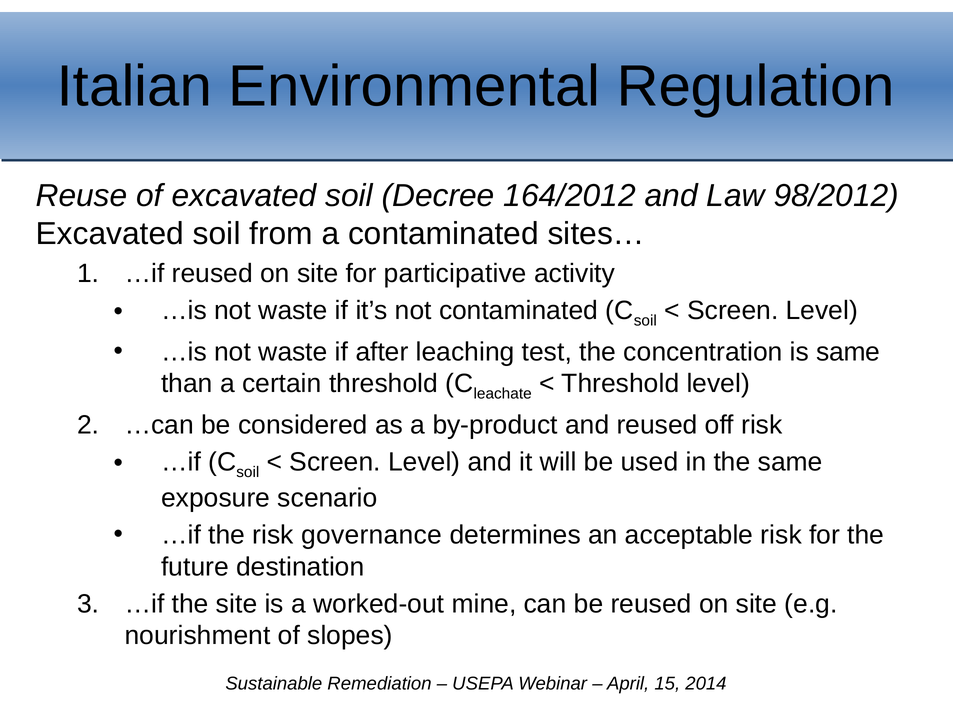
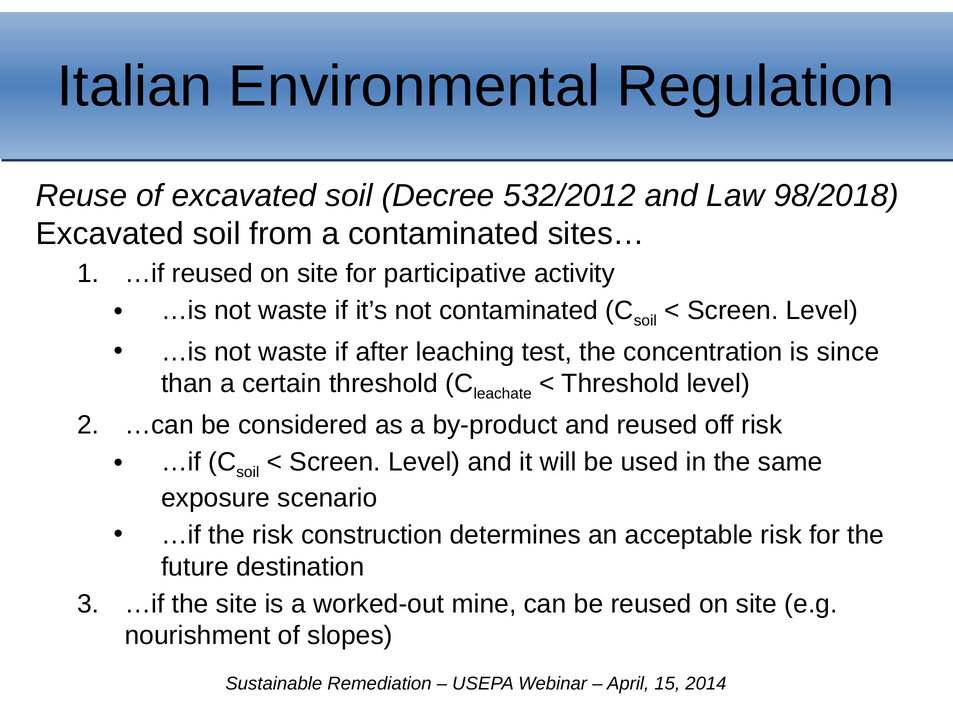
164/2012: 164/2012 -> 532/2012
98/2012: 98/2012 -> 98/2018
is same: same -> since
governance: governance -> construction
